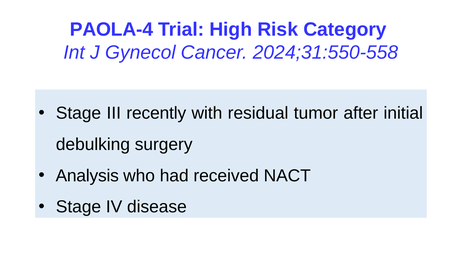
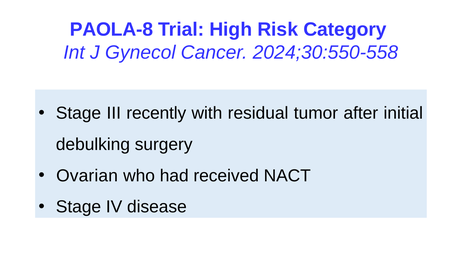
PAOLA-4: PAOLA-4 -> PAOLA-8
2024;31:550-558: 2024;31:550-558 -> 2024;30:550-558
Analysis: Analysis -> Ovarian
